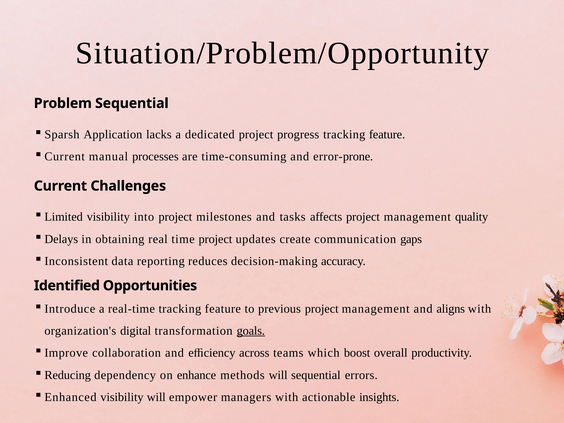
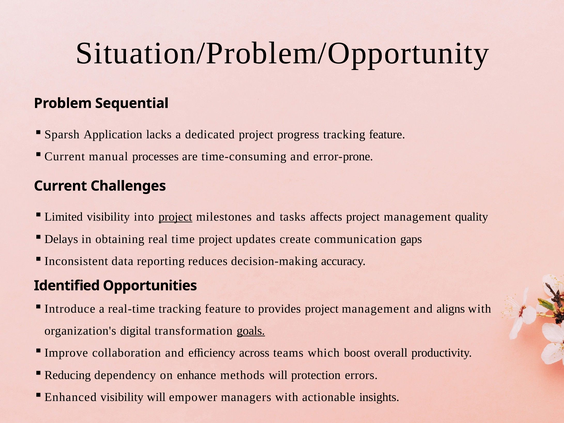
project at (175, 217) underline: none -> present
previous: previous -> provides
will sequential: sequential -> protection
